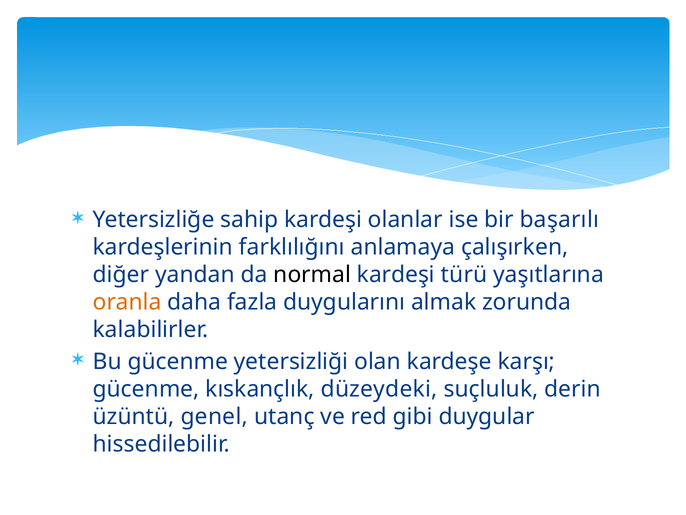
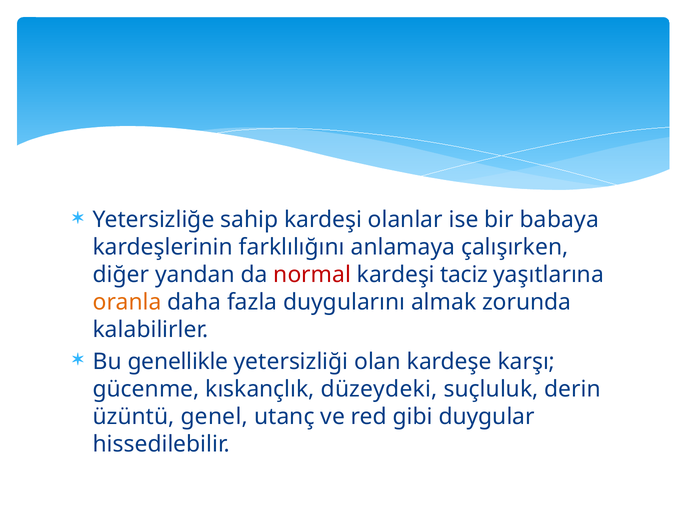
başarılı: başarılı -> babaya
normal colour: black -> red
türü: türü -> taciz
Bu gücenme: gücenme -> genellikle
